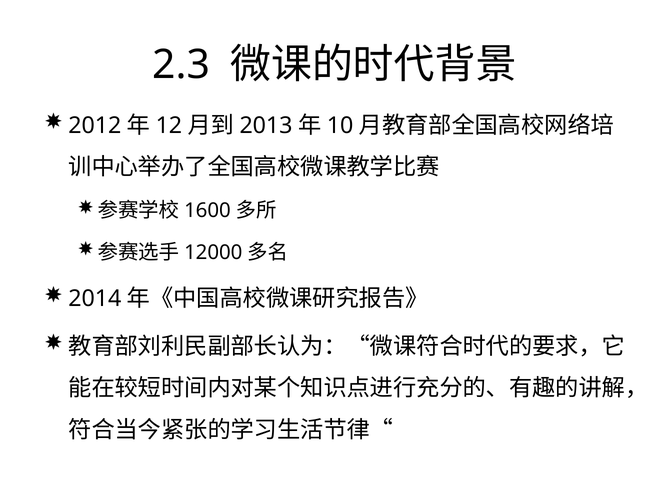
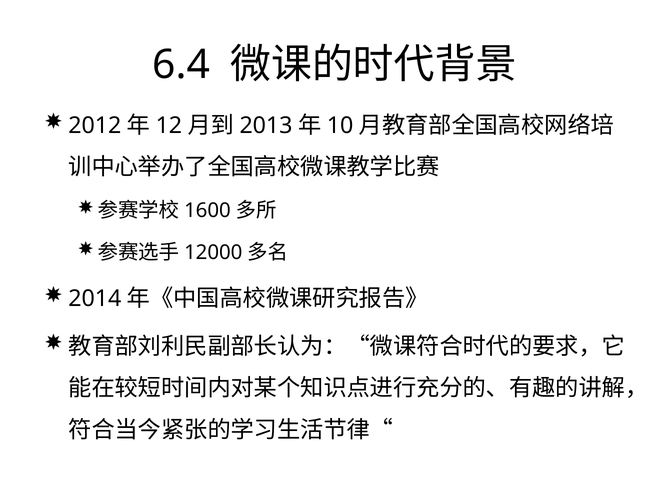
2.3: 2.3 -> 6.4
